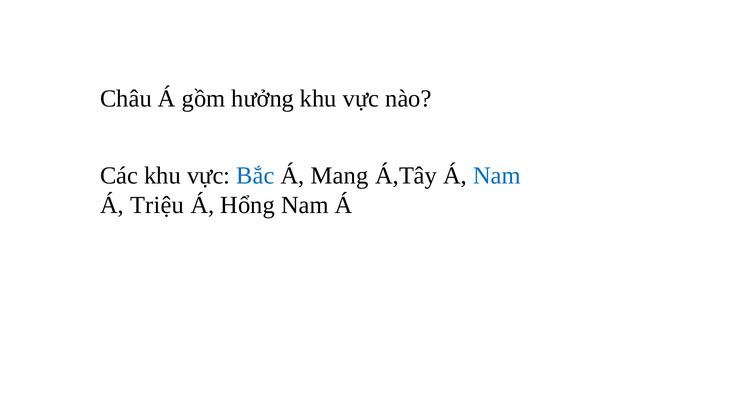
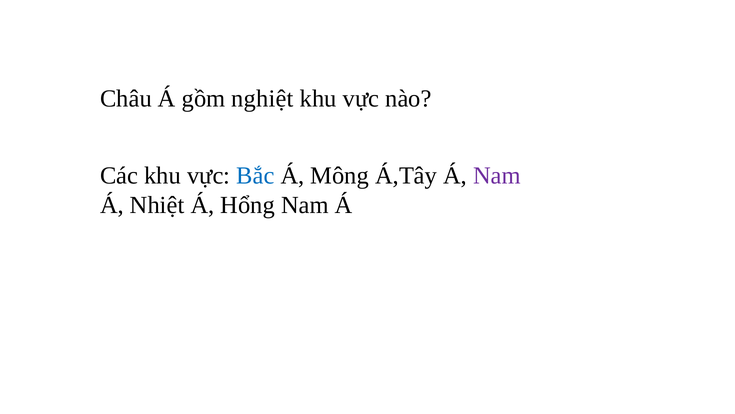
hưởng: hưởng -> nghiệt
Mang: Mang -> Mông
Nam at (497, 176) colour: blue -> purple
Triệu: Triệu -> Nhiệt
